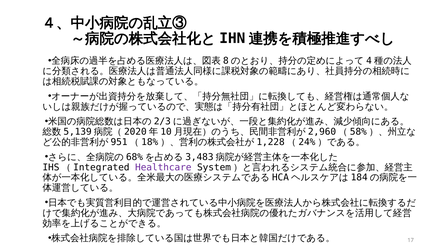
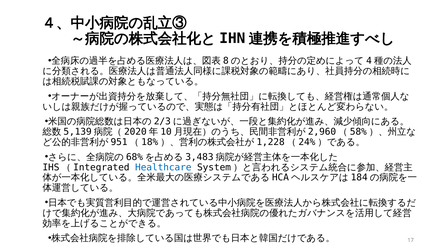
Healthcare colour: purple -> blue
